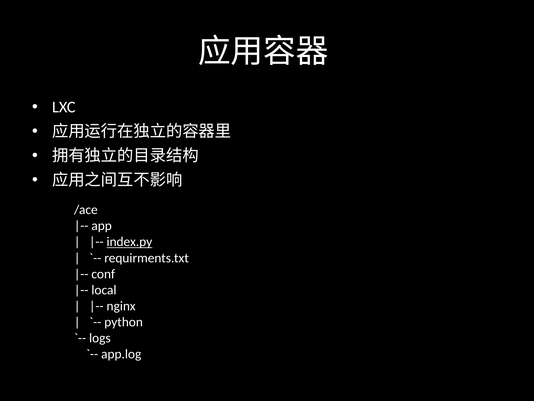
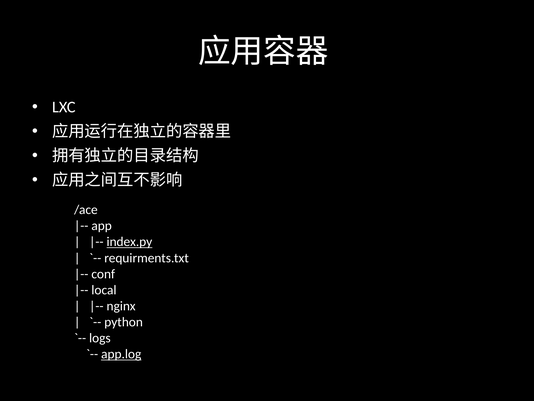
app.log underline: none -> present
